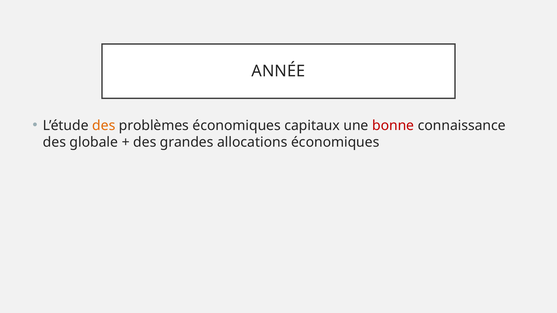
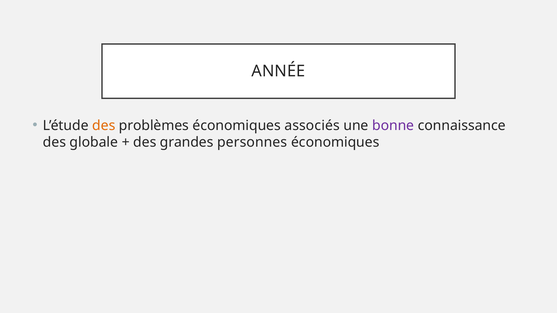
capitaux: capitaux -> associés
bonne colour: red -> purple
allocations: allocations -> personnes
